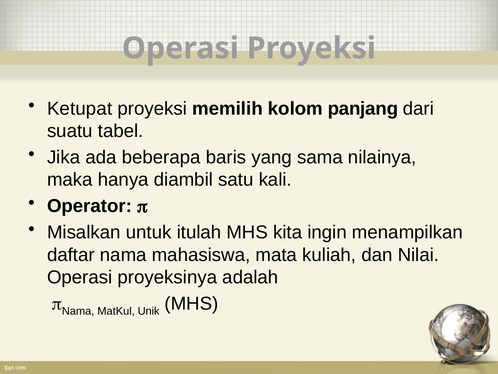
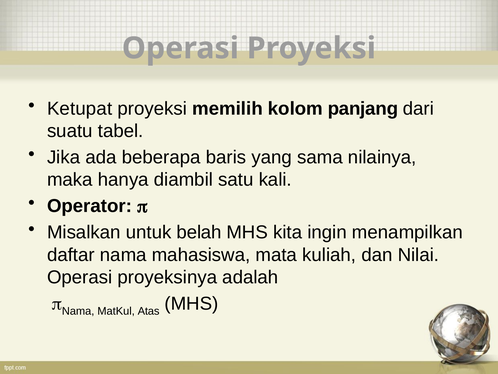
itulah: itulah -> belah
Unik: Unik -> Atas
